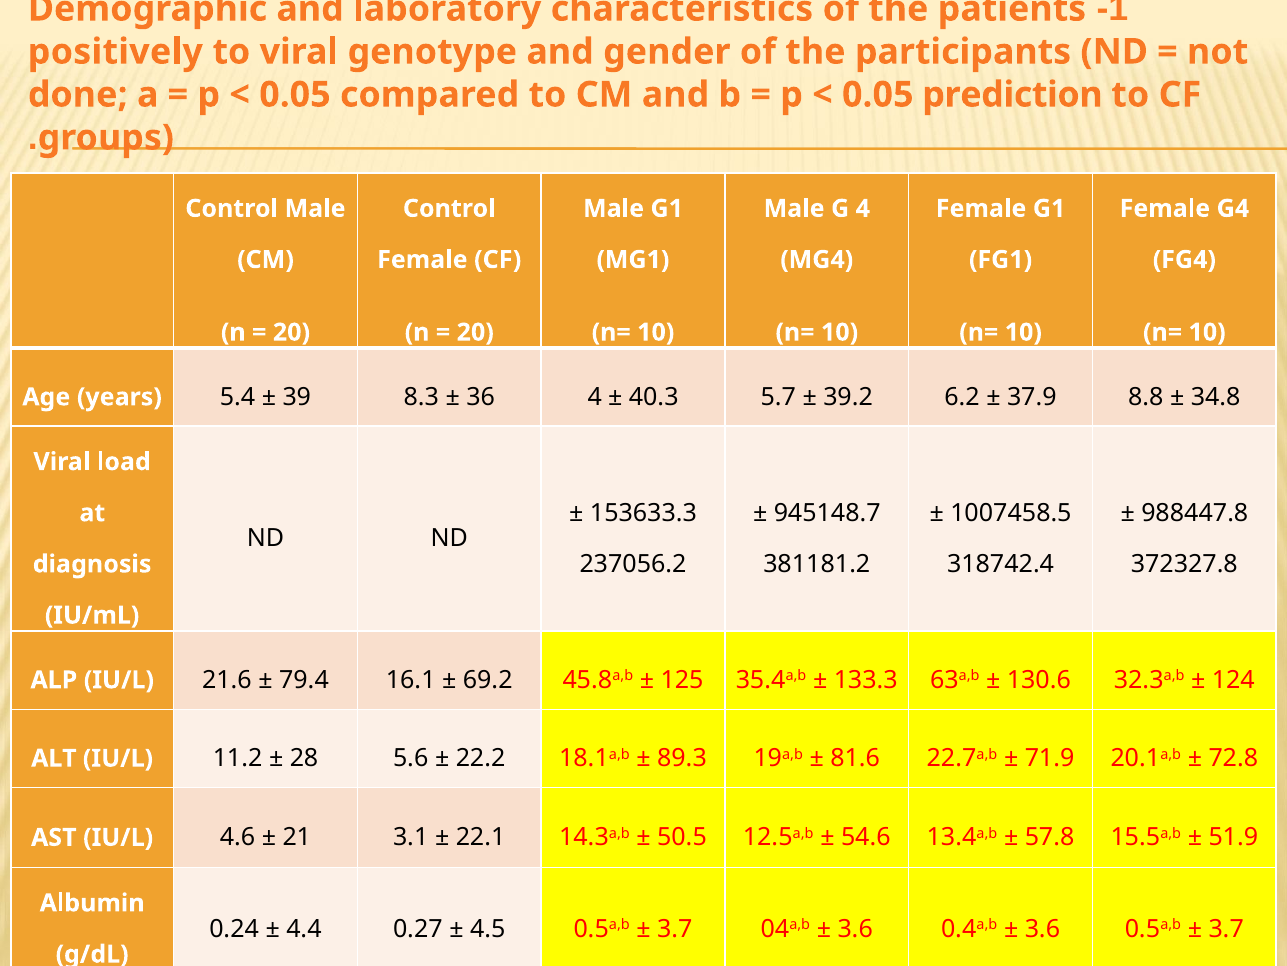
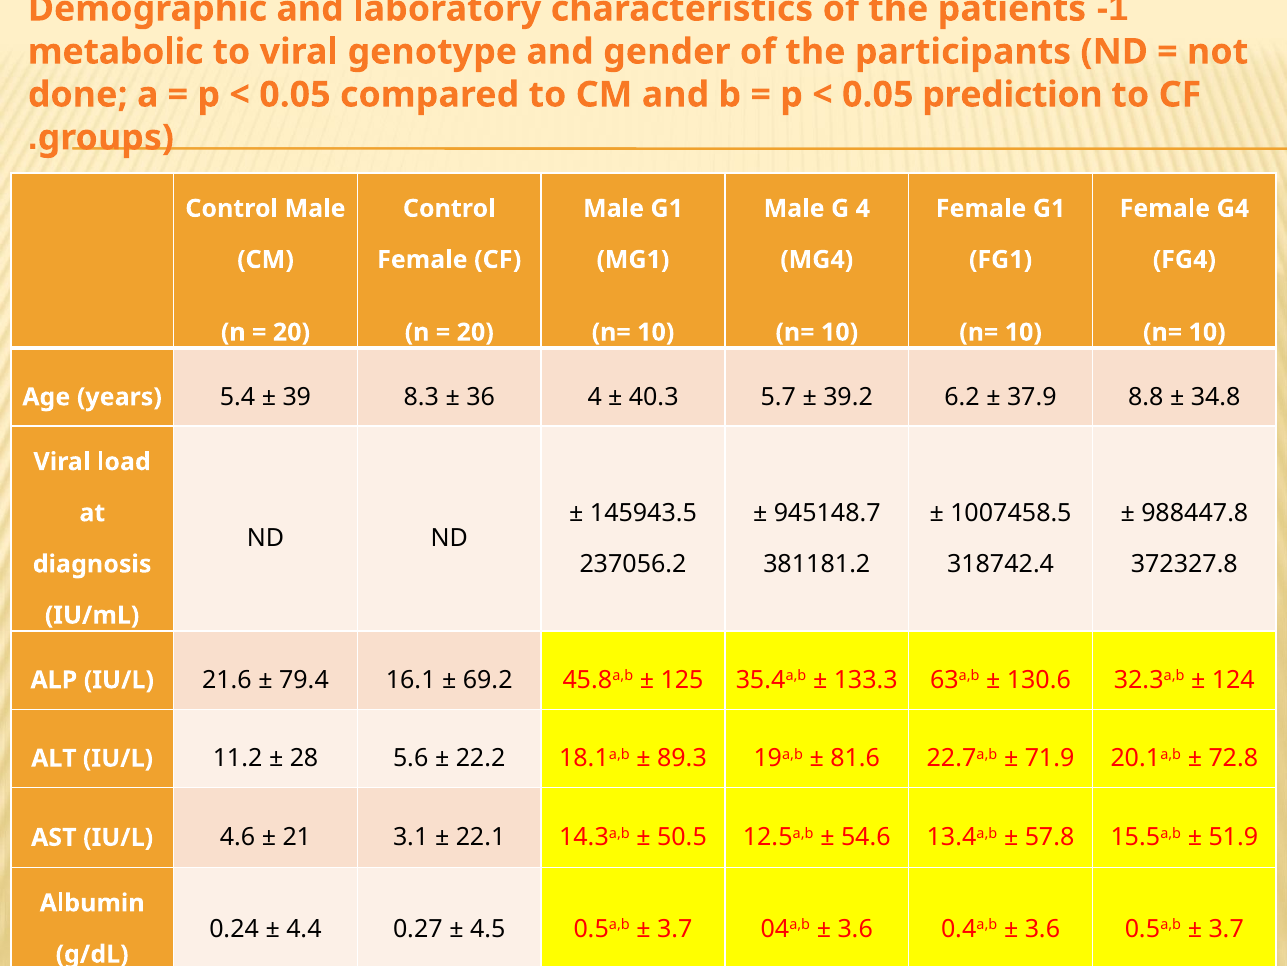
positively: positively -> metabolic
153633.3: 153633.3 -> 145943.5
